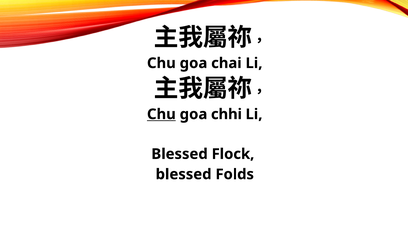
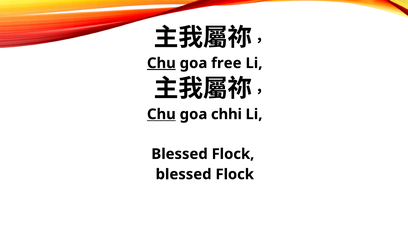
Chu at (161, 63) underline: none -> present
chai: chai -> free
Folds at (235, 175): Folds -> Flock
